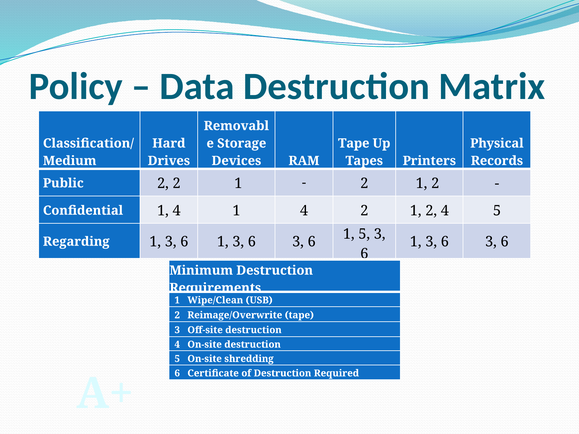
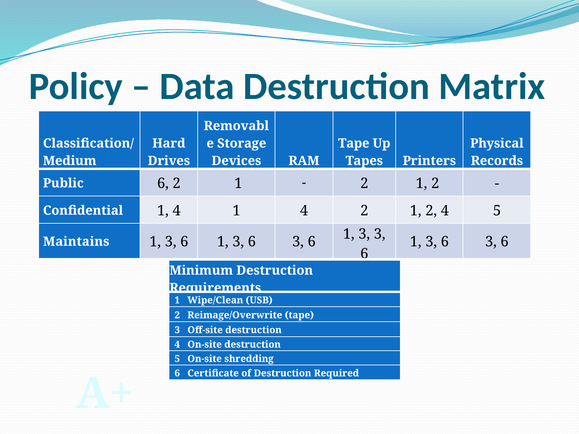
Public 2: 2 -> 6
5 at (364, 234): 5 -> 3
Regarding: Regarding -> Maintains
